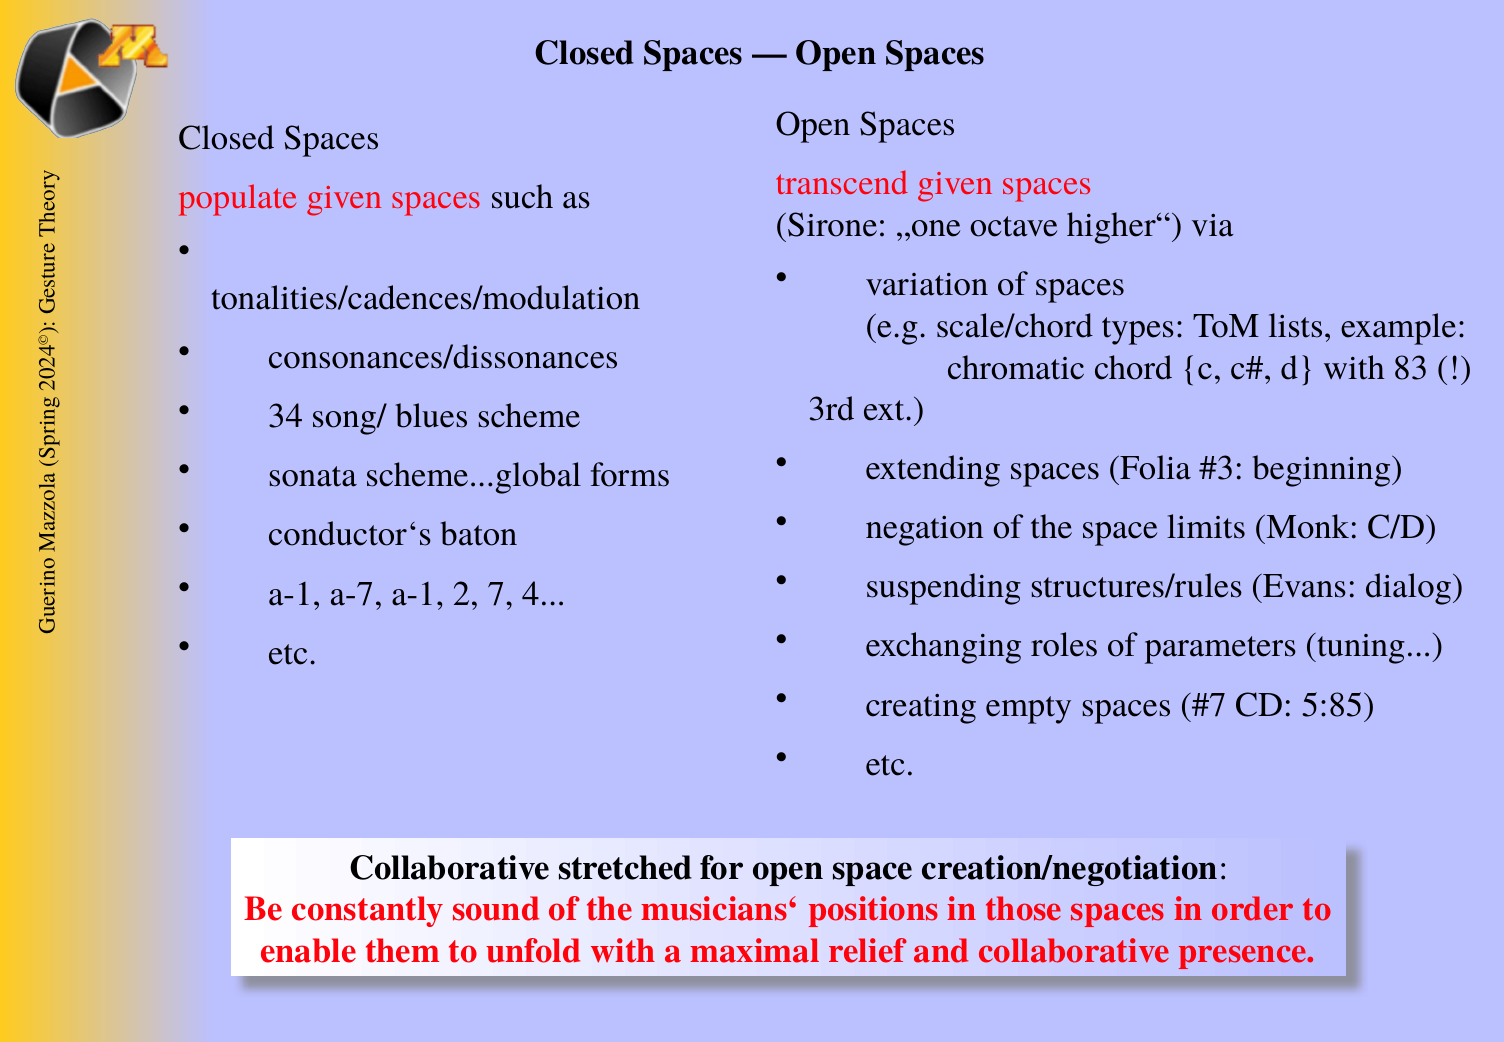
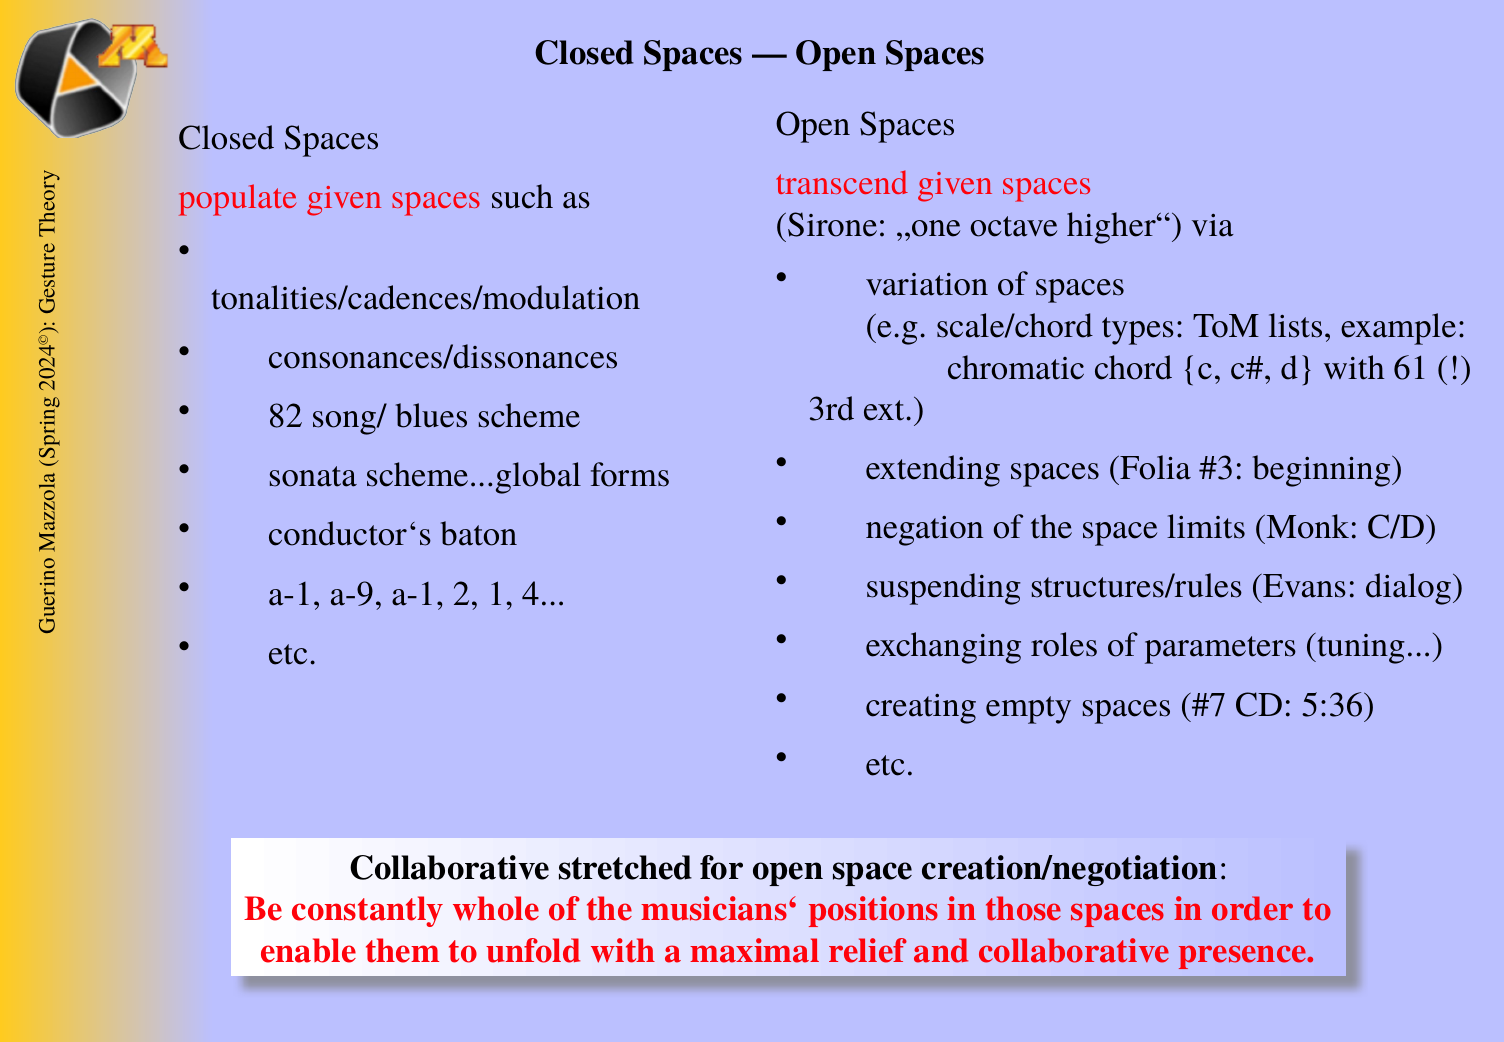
83: 83 -> 61
34: 34 -> 82
a-7: a-7 -> a-9
7: 7 -> 1
5:85: 5:85 -> 5:36
sound: sound -> whole
